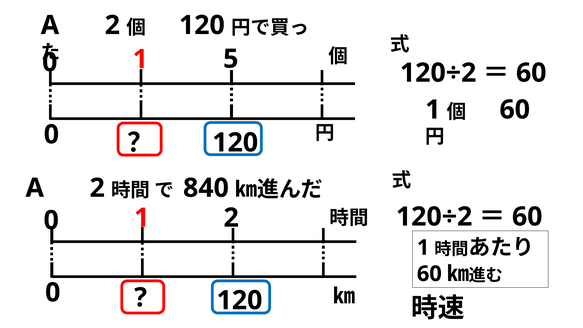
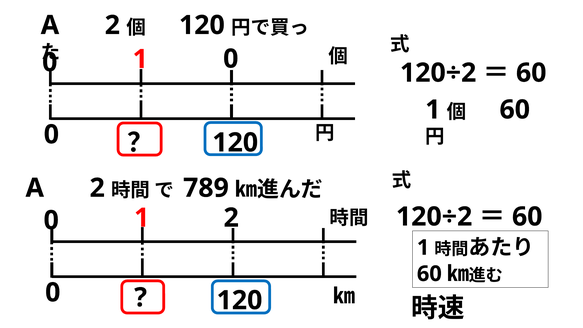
1 5: 5 -> 0
840: 840 -> 789
